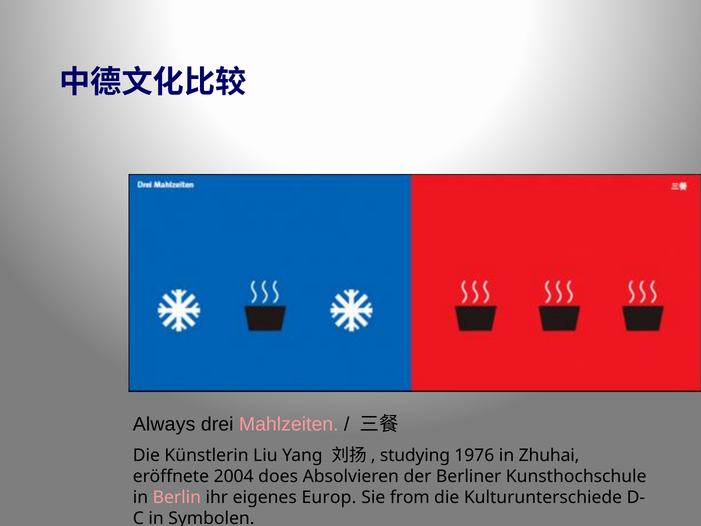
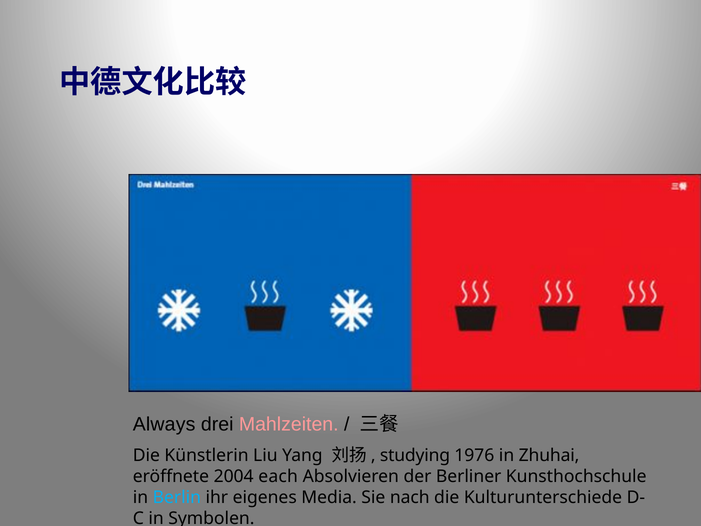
does: does -> each
Berlin colour: pink -> light blue
Europ: Europ -> Media
from: from -> nach
